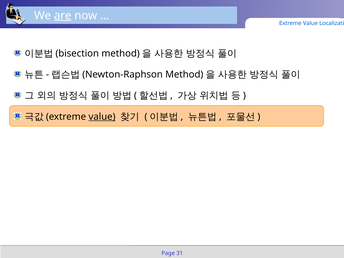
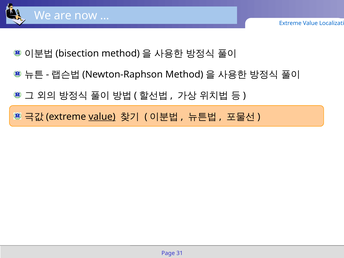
are underline: present -> none
